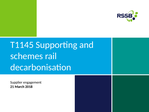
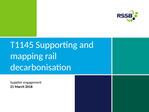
schemes: schemes -> mapping
